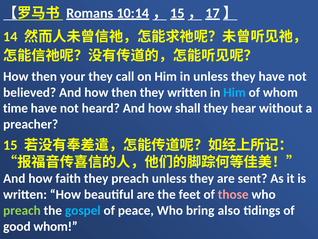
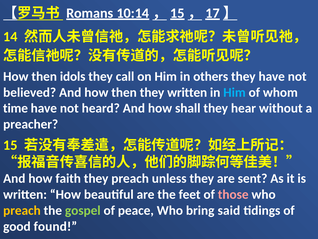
your: your -> idols
in unless: unless -> others
preach at (22, 210) colour: light green -> yellow
gospel colour: light blue -> light green
also: also -> said
good whom: whom -> found
